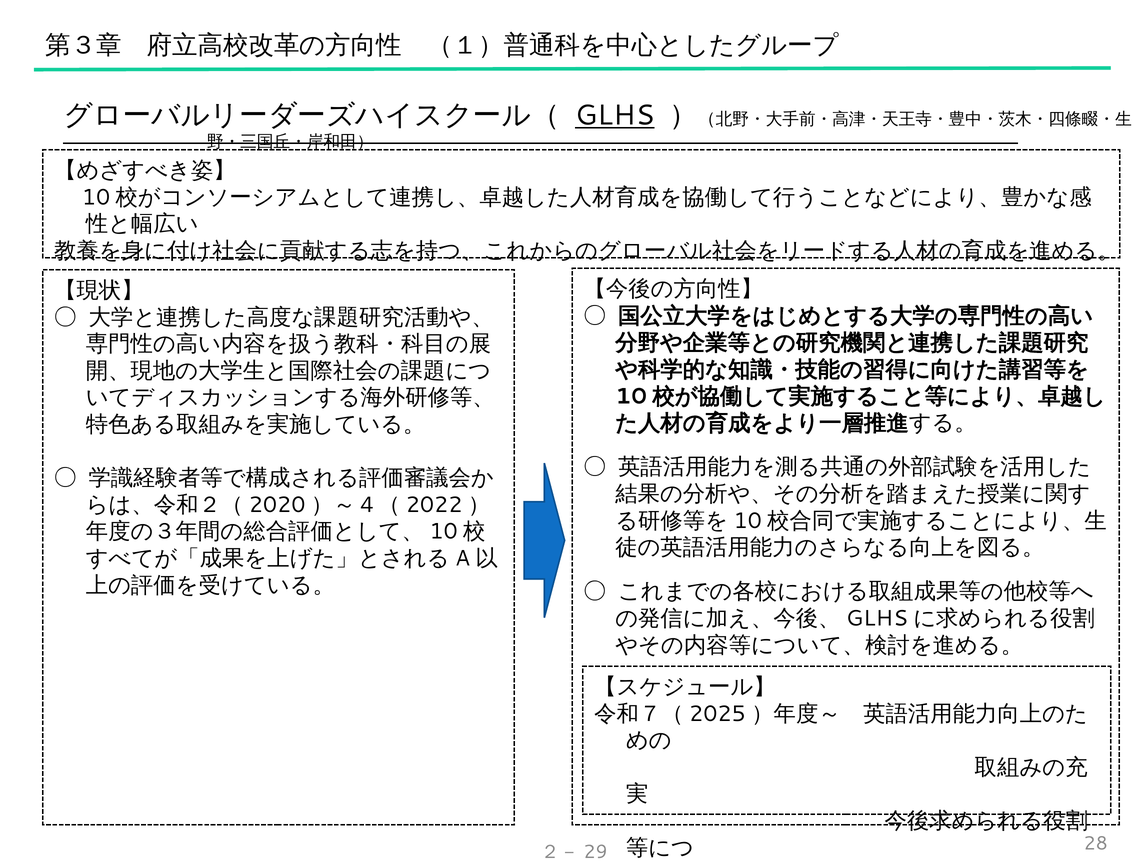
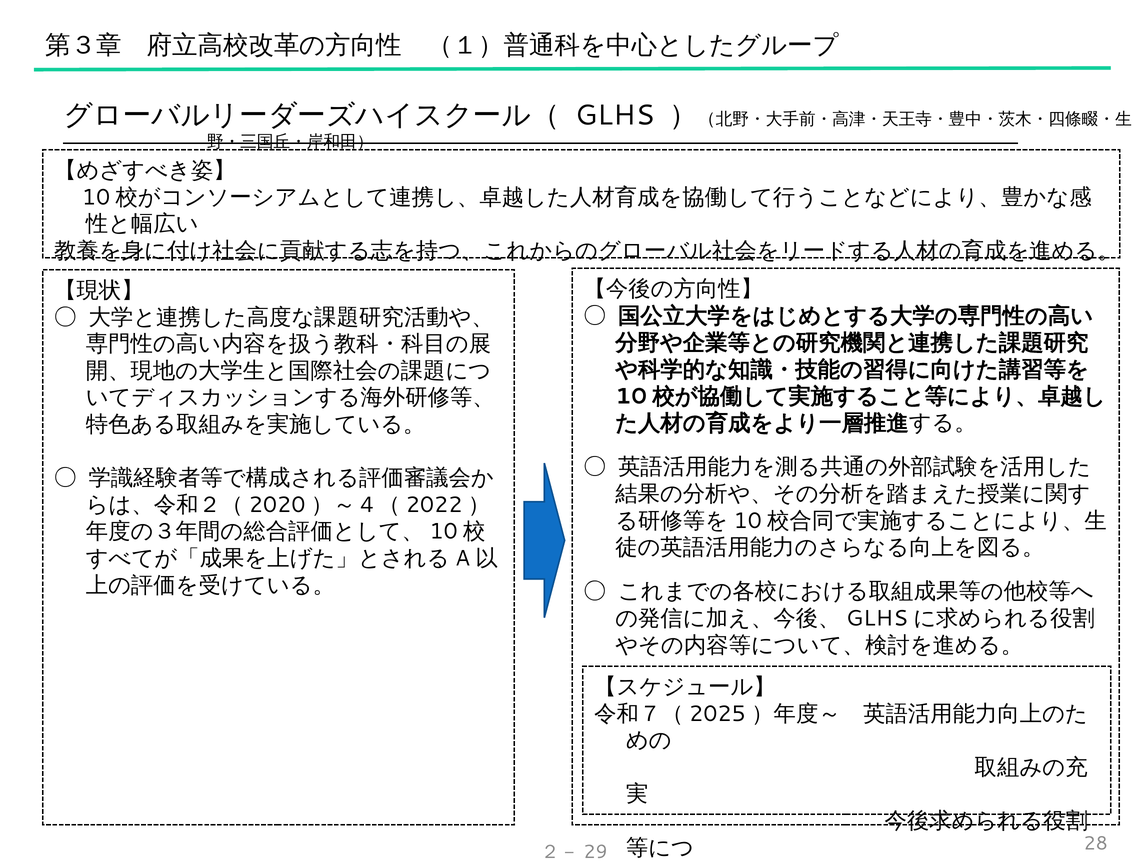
GLHS underline: present -> none
